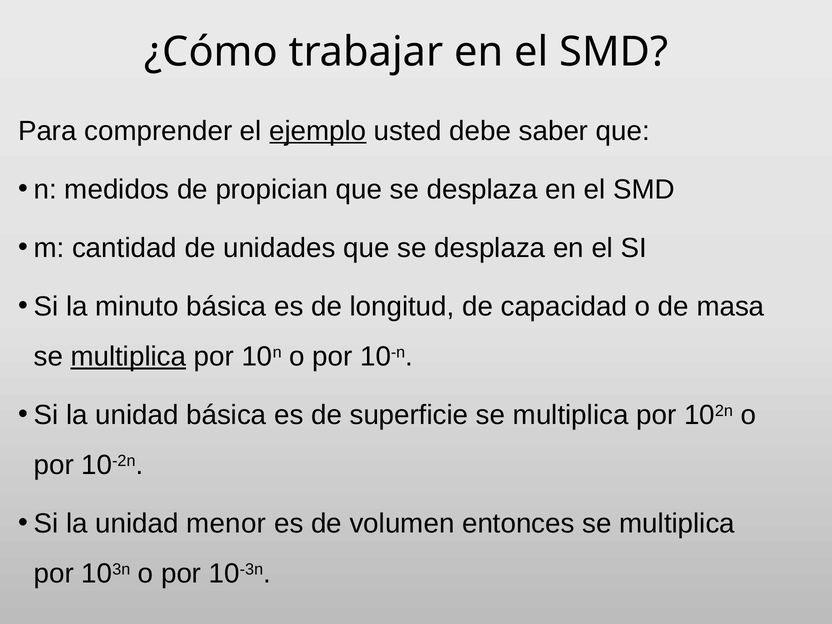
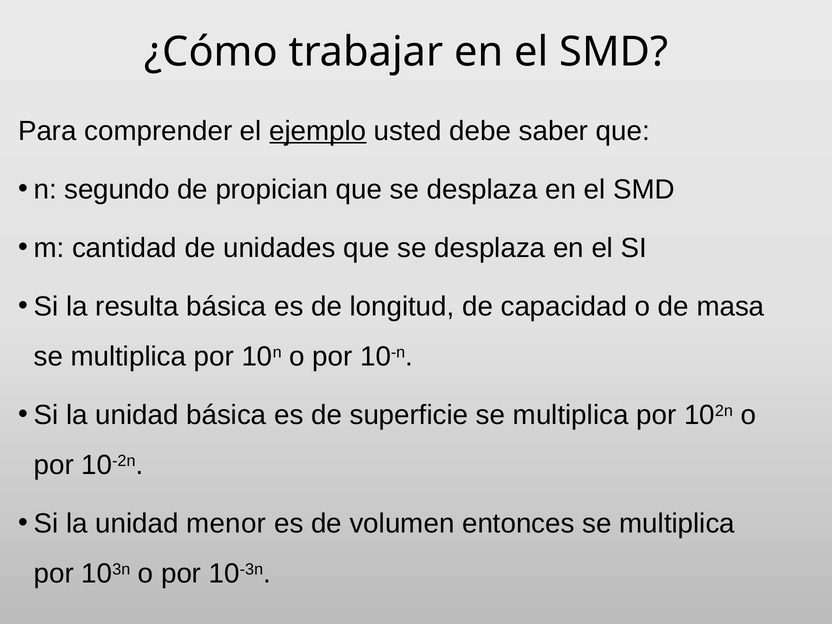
medidos: medidos -> segundo
minuto: minuto -> resulta
multiplica at (128, 357) underline: present -> none
